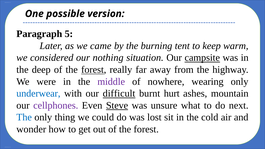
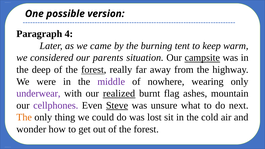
5: 5 -> 4
nothing: nothing -> parents
underwear colour: blue -> purple
difficult: difficult -> realized
hurt: hurt -> flag
The at (24, 117) colour: blue -> orange
